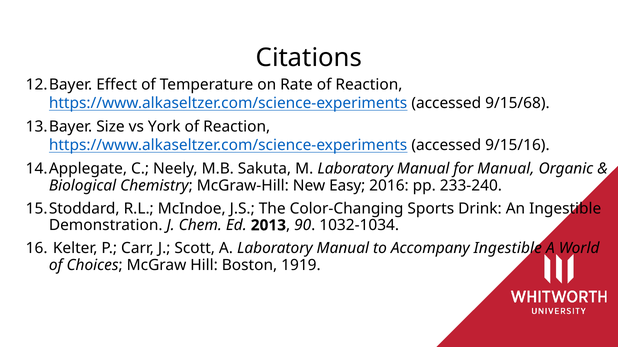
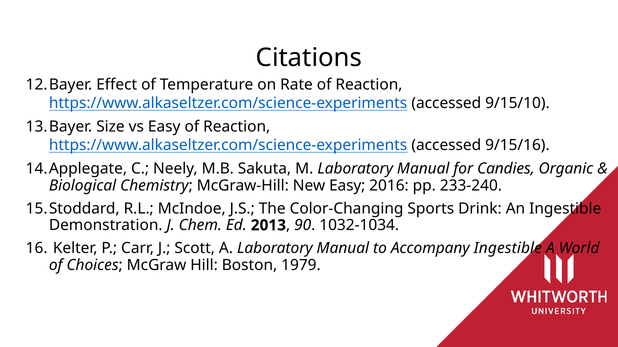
9/15/68: 9/15/68 -> 9/15/10
vs York: York -> Easy
for Manual: Manual -> Candies
1919: 1919 -> 1979
